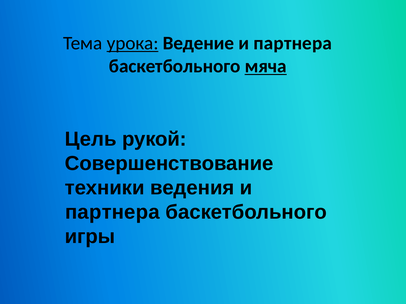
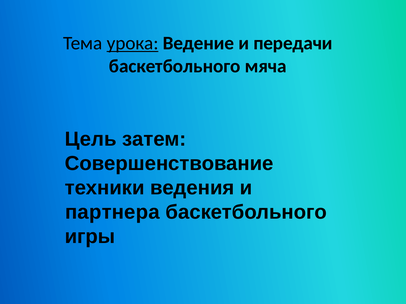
Ведение и партнера: партнера -> передачи
мяча underline: present -> none
рукой: рукой -> затем
